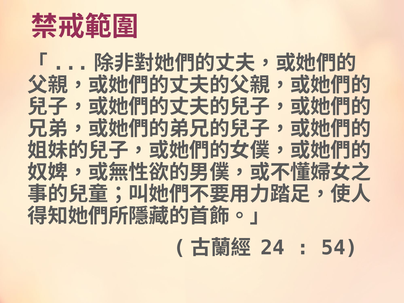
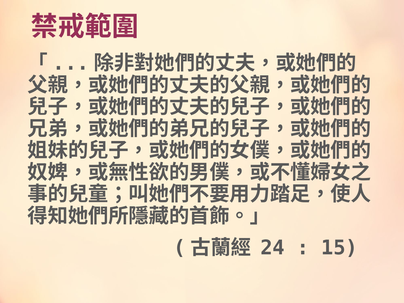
54: 54 -> 15
